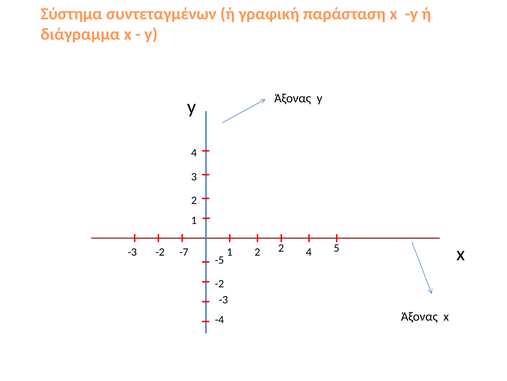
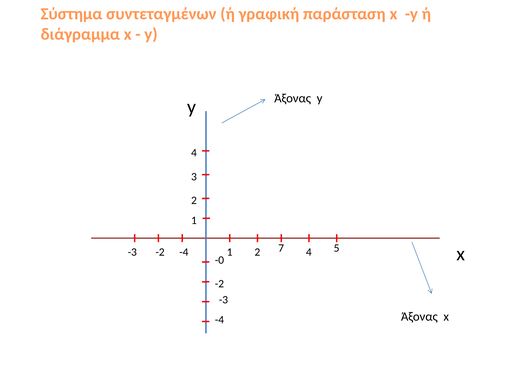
-7 at (184, 252): -7 -> -4
2 2: 2 -> 7
-5: -5 -> -0
